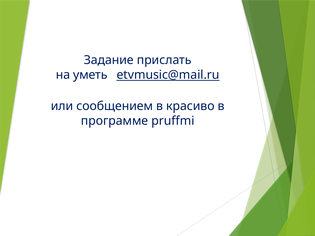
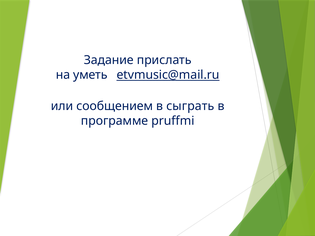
красиво: красиво -> сыграть
